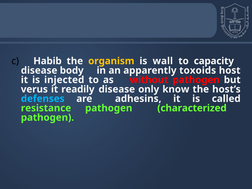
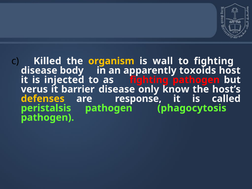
Habib: Habib -> Killed
to capacity: capacity -> fighting
as without: without -> fighting
readily: readily -> barrier
defenses colour: light blue -> yellow
adhesins: adhesins -> response
resistance: resistance -> peristalsis
characterized: characterized -> phagocytosis
